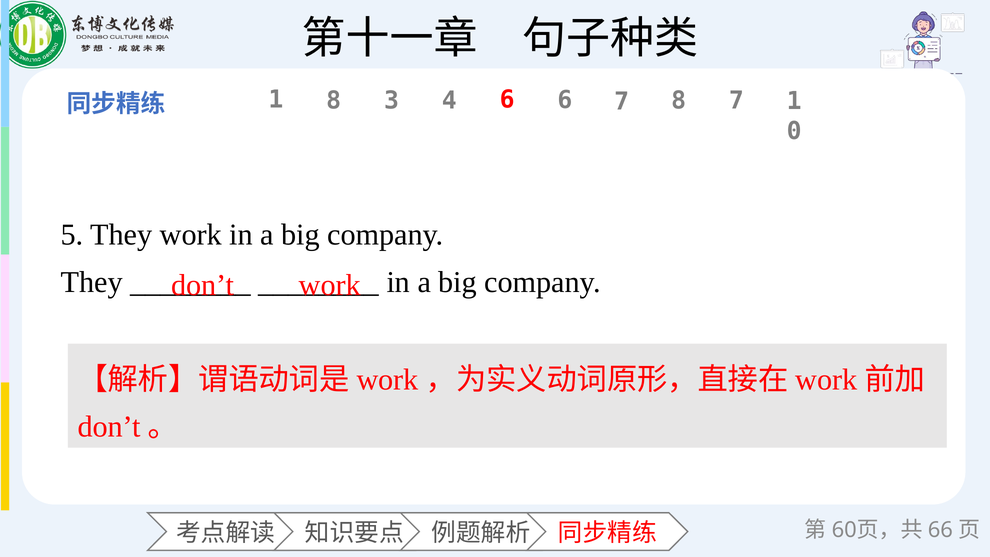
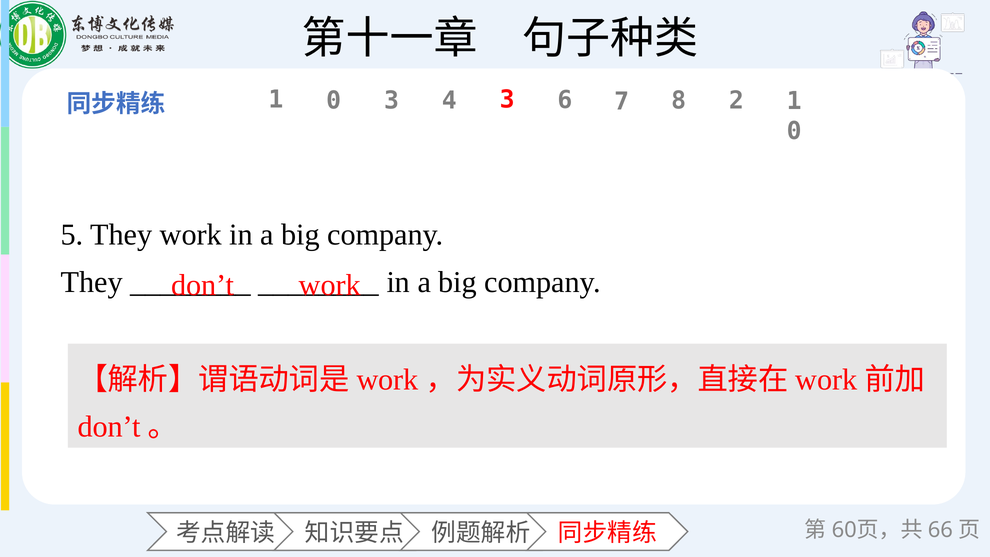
8 at (334, 100): 8 -> 0
4 6: 6 -> 3
8 7: 7 -> 2
